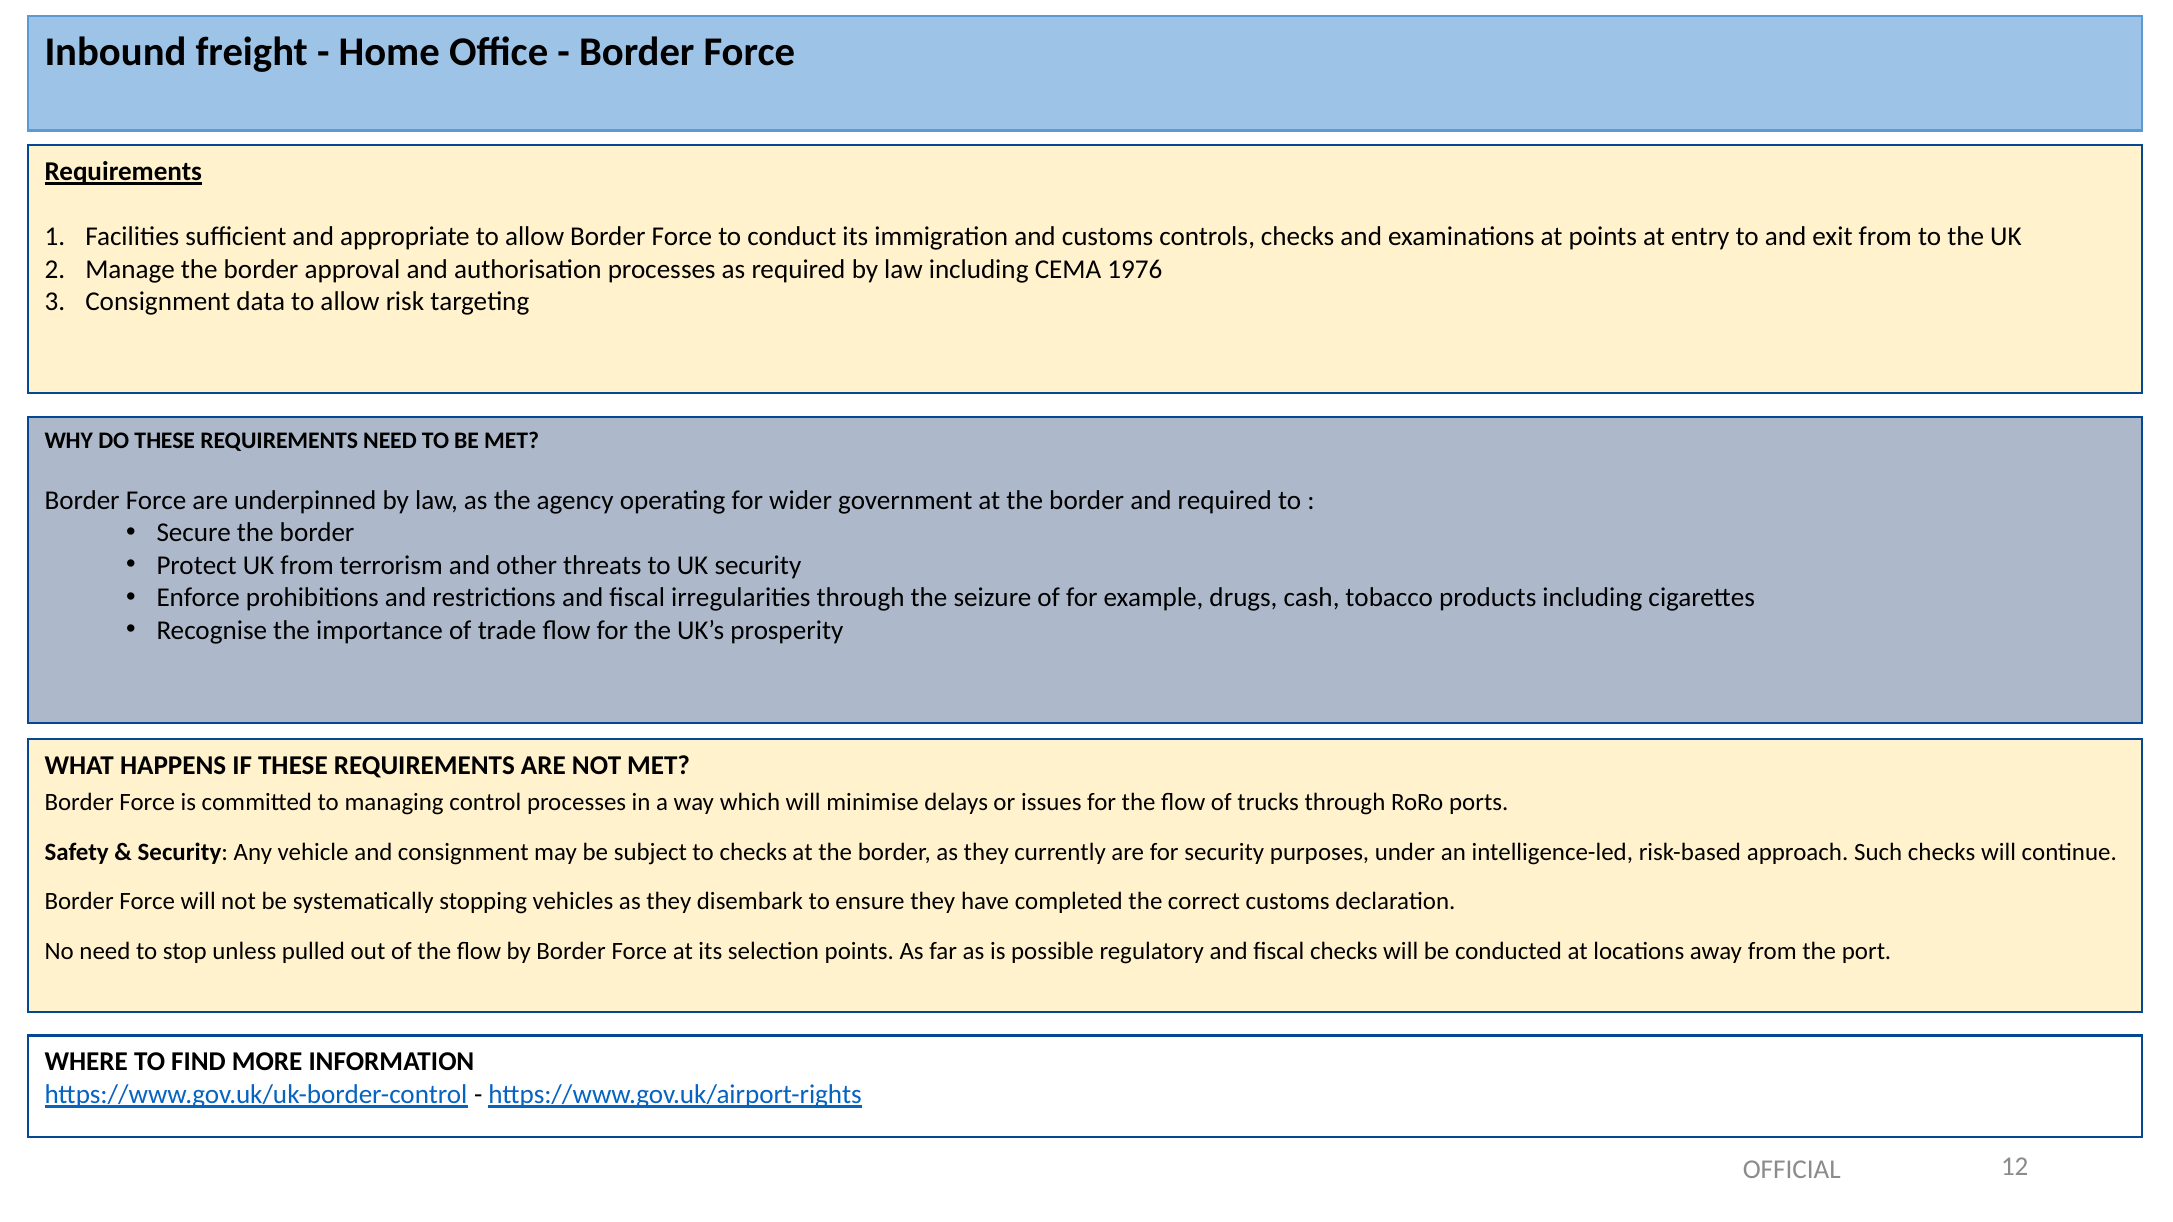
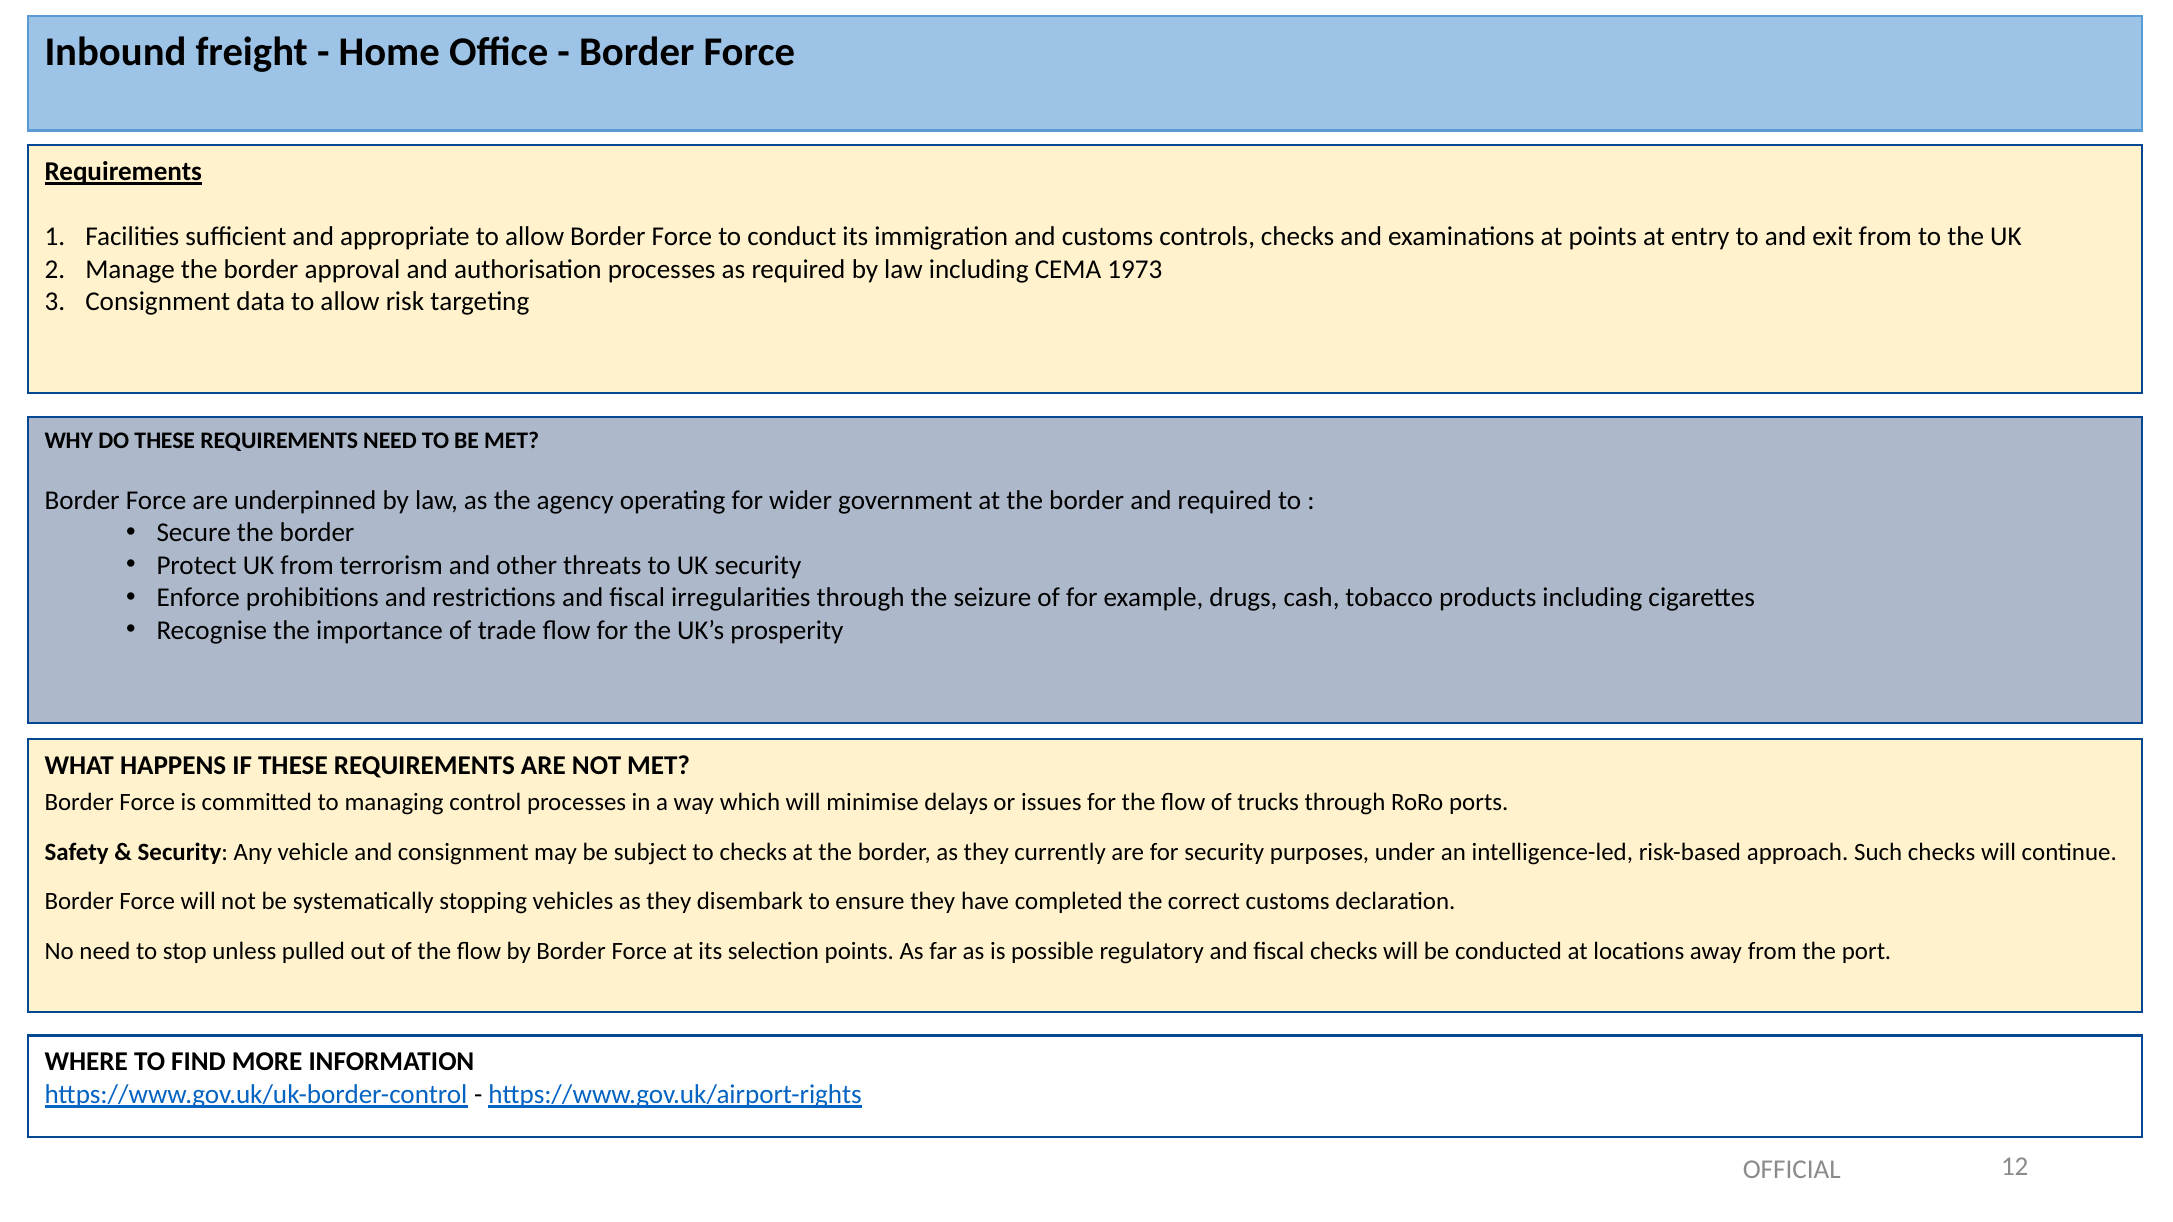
1976: 1976 -> 1973
